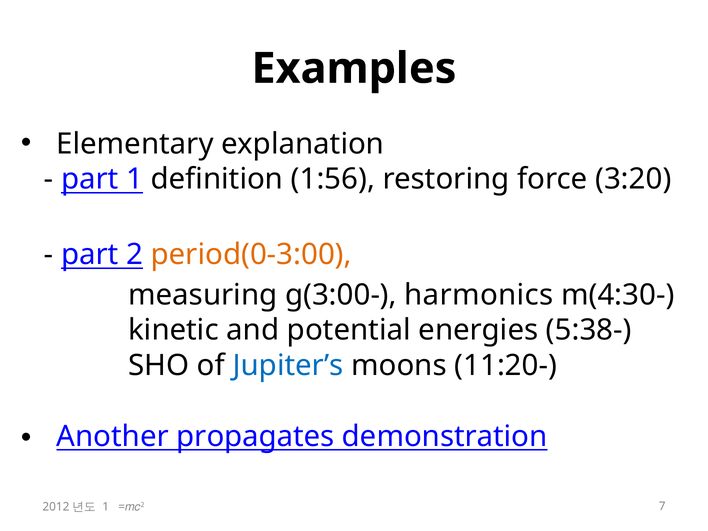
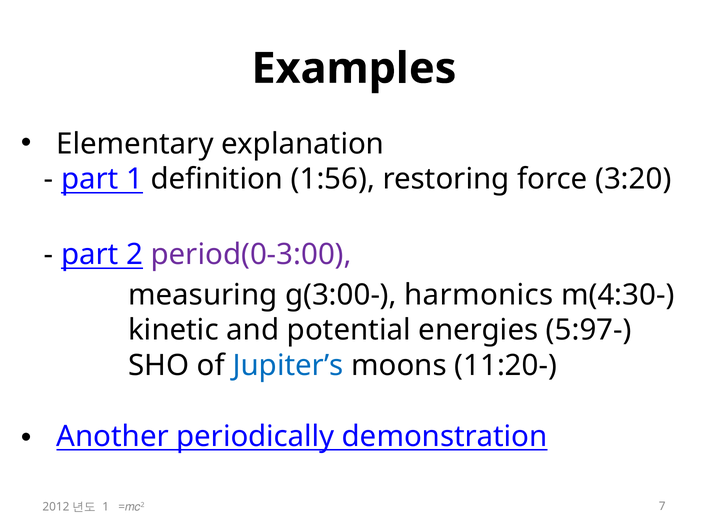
period(0-3:00 colour: orange -> purple
5:38-: 5:38- -> 5:97-
propagates: propagates -> periodically
